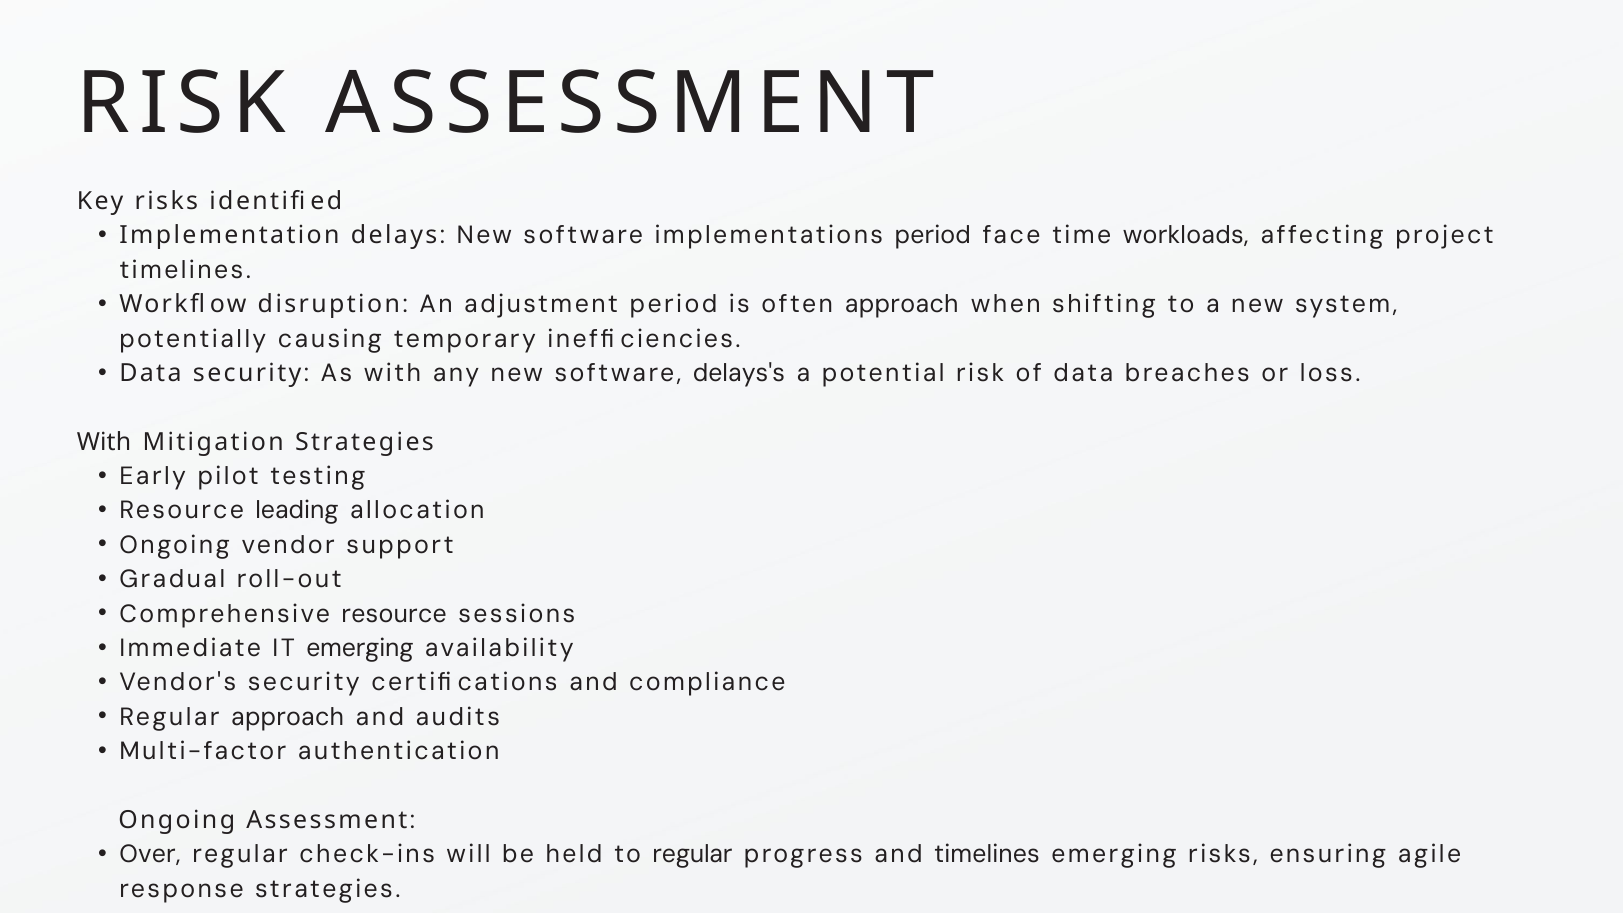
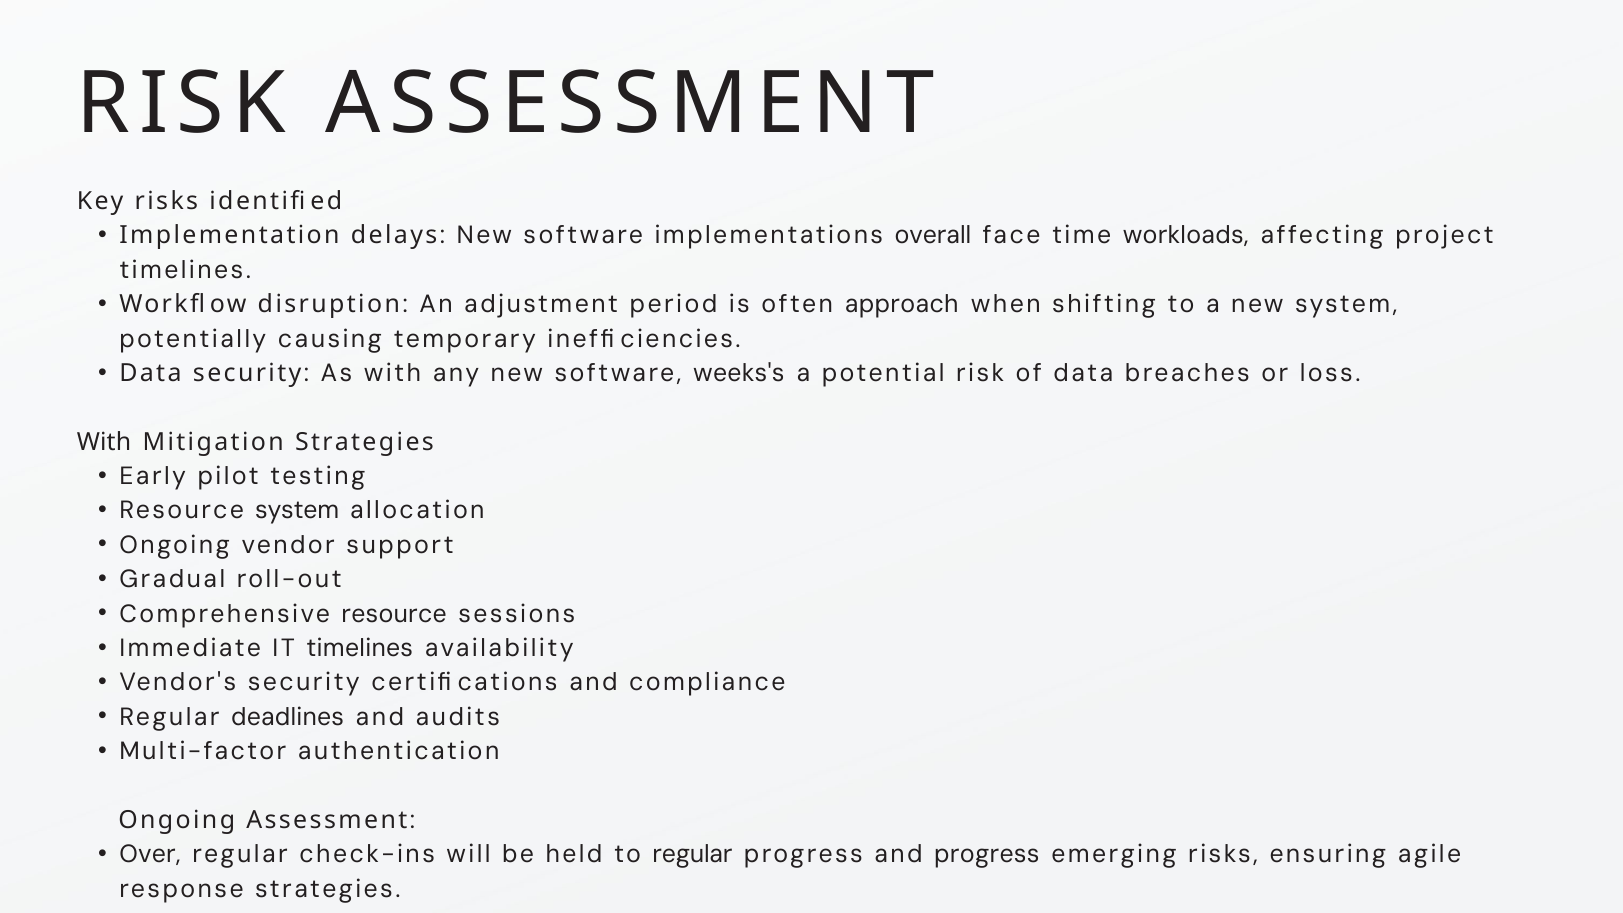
implementations period: period -> overall
delays's: delays's -> weeks's
Resource leading: leading -> system
IT emerging: emerging -> timelines
Regular approach: approach -> deadlines
and timelines: timelines -> progress
